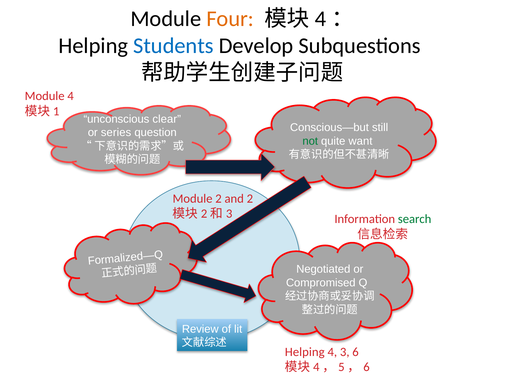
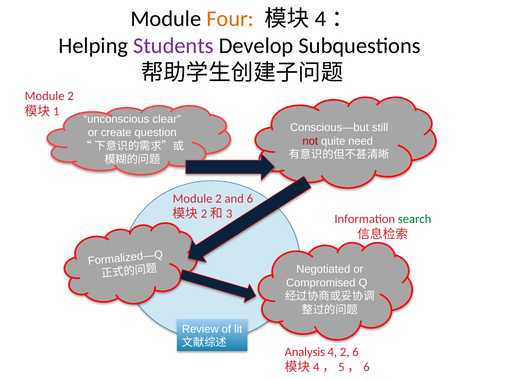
Students colour: blue -> purple
4 at (71, 96): 4 -> 2
series: series -> create
not colour: green -> red
want: want -> need
and 2: 2 -> 6
Helping at (305, 352): Helping -> Analysis
4 3: 3 -> 2
